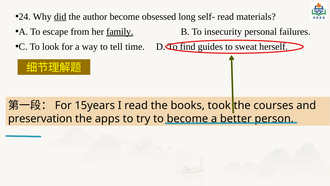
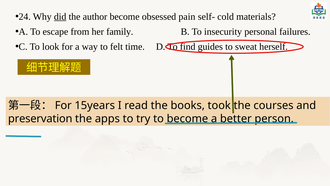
long: long -> pain
self- read: read -> cold
family underline: present -> none
tell: tell -> felt
